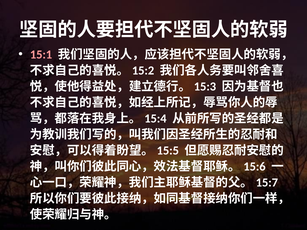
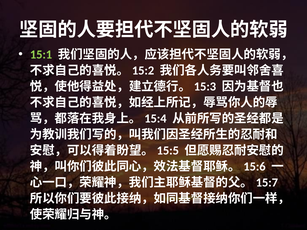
15:1 colour: pink -> light green
